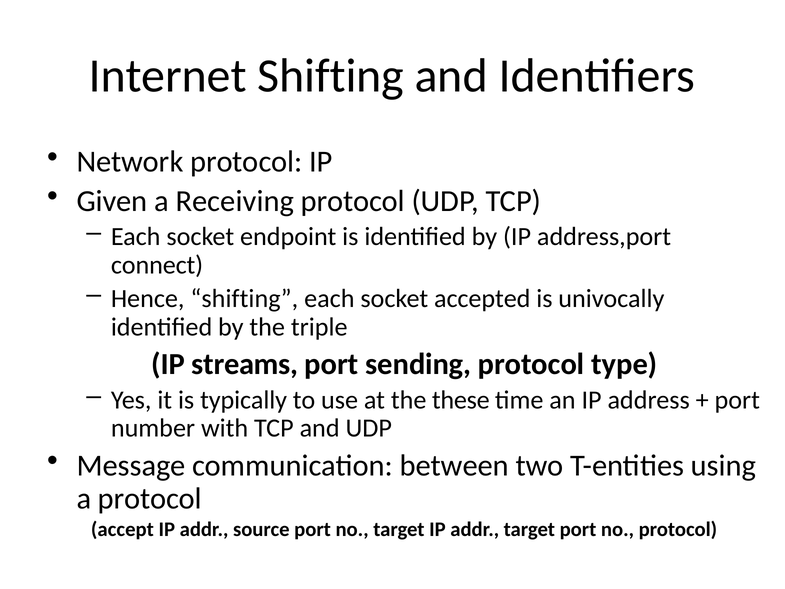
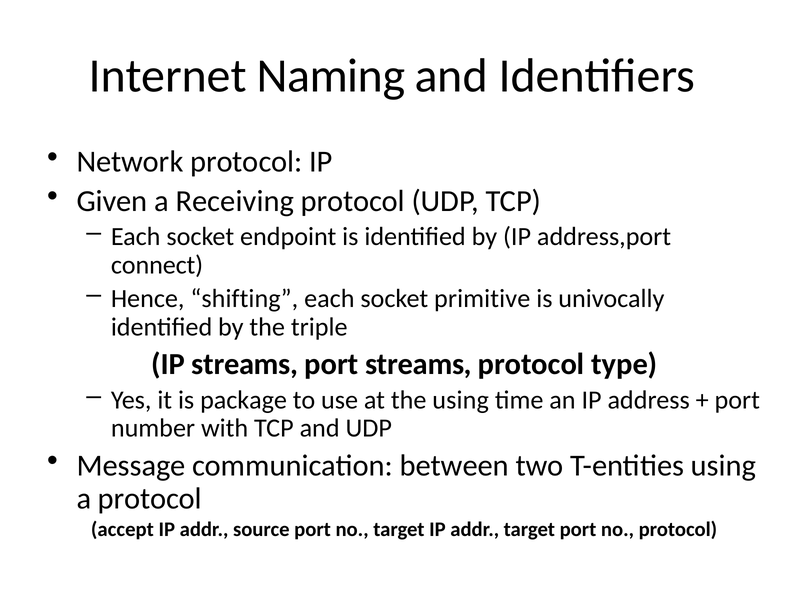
Internet Shifting: Shifting -> Naming
accepted: accepted -> primitive
port sending: sending -> streams
typically: typically -> package
the these: these -> using
